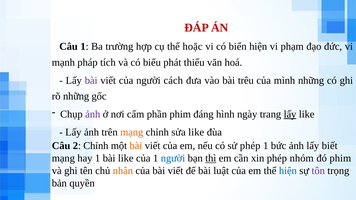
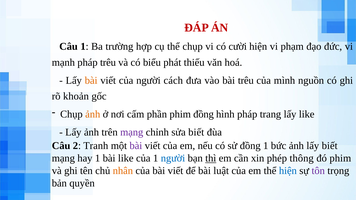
thể hoặc: hoặc -> chụp
biển: biển -> cười
pháp tích: tích -> trêu
bài at (91, 80) colour: purple -> orange
mình những: những -> nguồn
rõ những: những -> khoản
ảnh at (93, 114) colour: purple -> orange
phim đáng: đáng -> đồng
hình ngày: ngày -> pháp
lấy at (290, 114) underline: present -> none
mạng at (132, 132) colour: orange -> purple
sửa like: like -> biết
2 Chỉnh: Chỉnh -> Tranh
bài at (136, 146) colour: orange -> purple
sử phép: phép -> đồng
nhóm: nhóm -> thông
